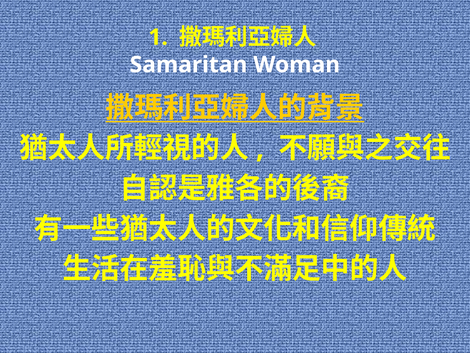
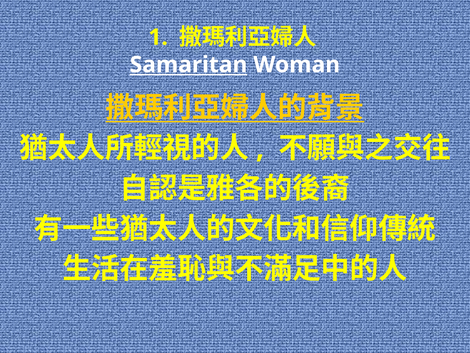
Samaritan underline: none -> present
